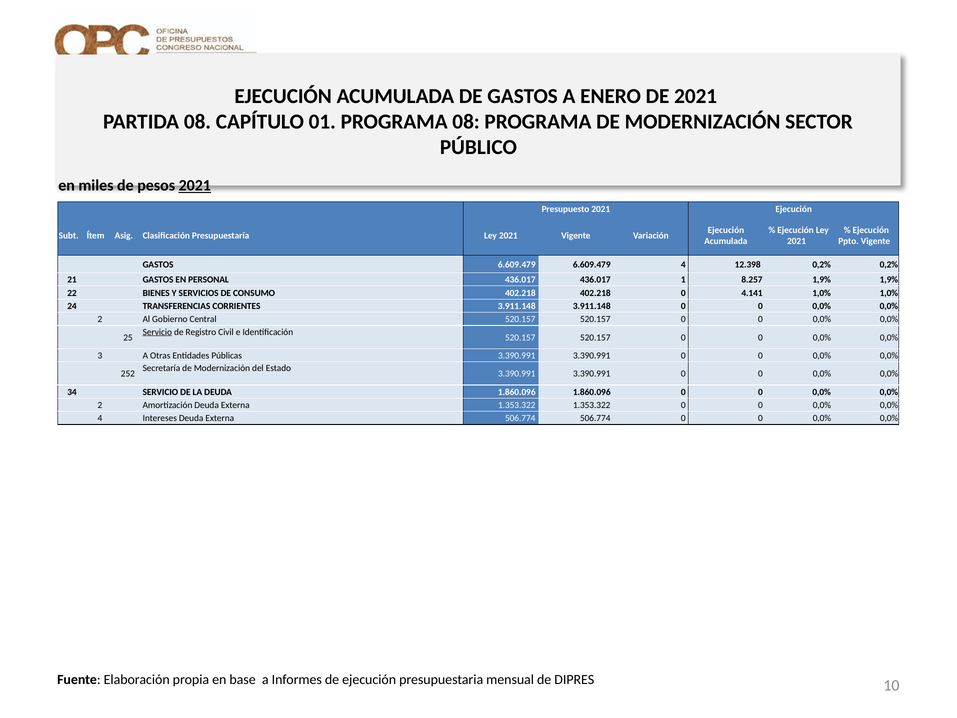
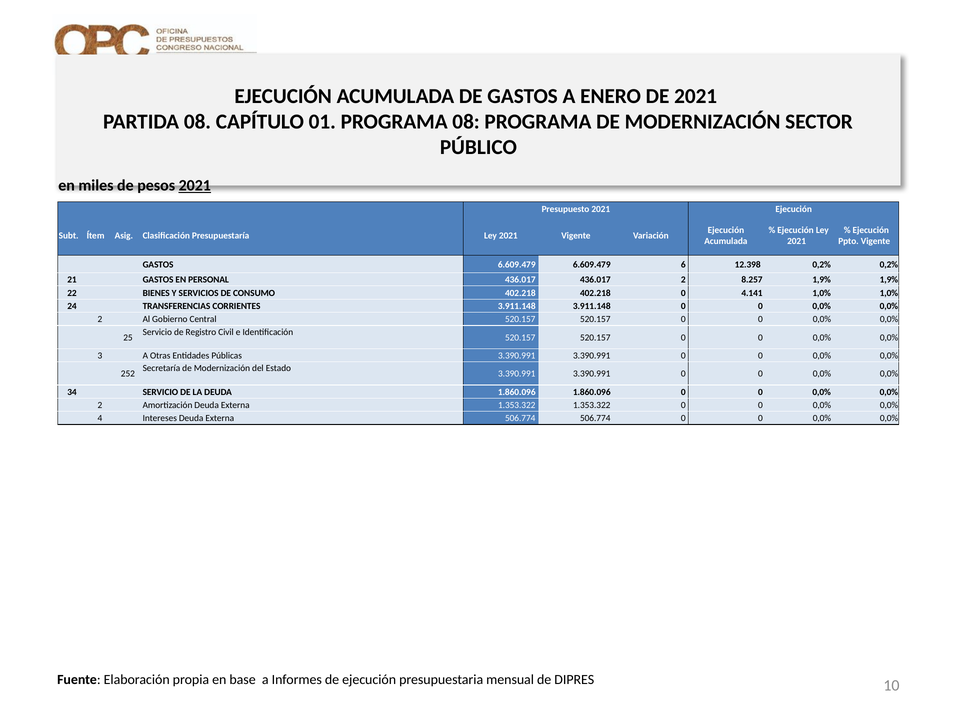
6.609.479 4: 4 -> 6
436.017 1: 1 -> 2
Servicio at (157, 332) underline: present -> none
